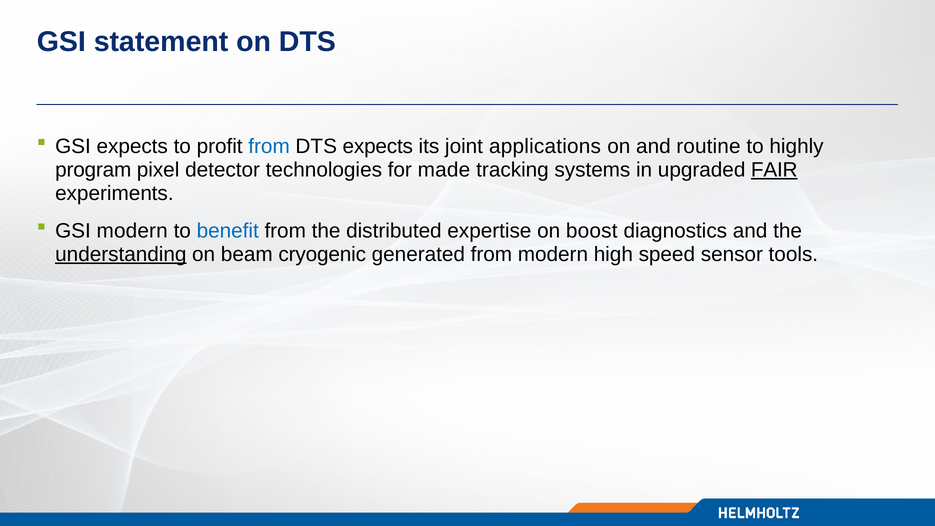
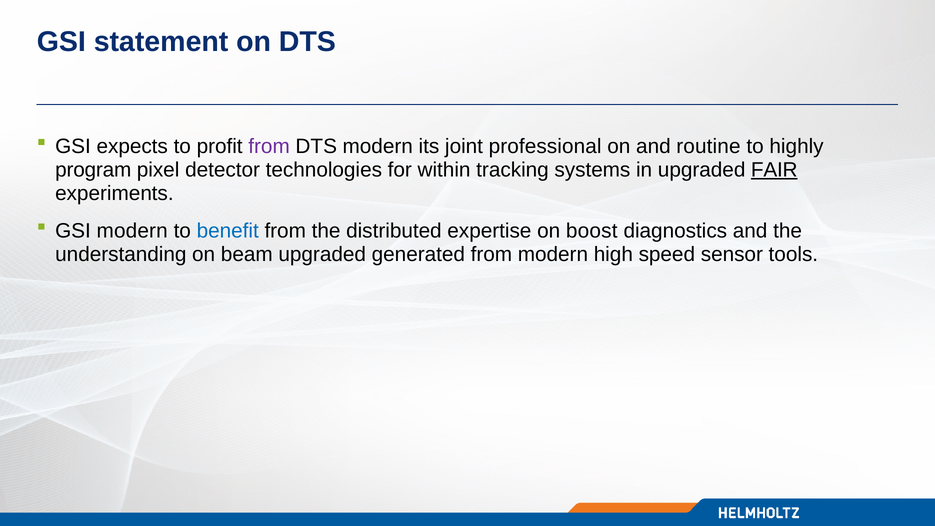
from at (269, 146) colour: blue -> purple
DTS expects: expects -> modern
applications: applications -> professional
made: made -> within
understanding underline: present -> none
beam cryogenic: cryogenic -> upgraded
